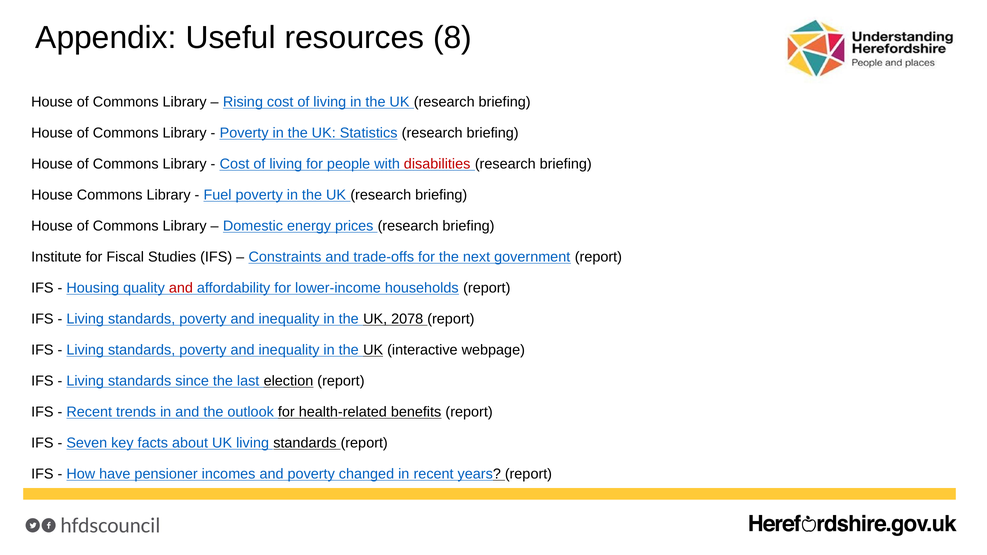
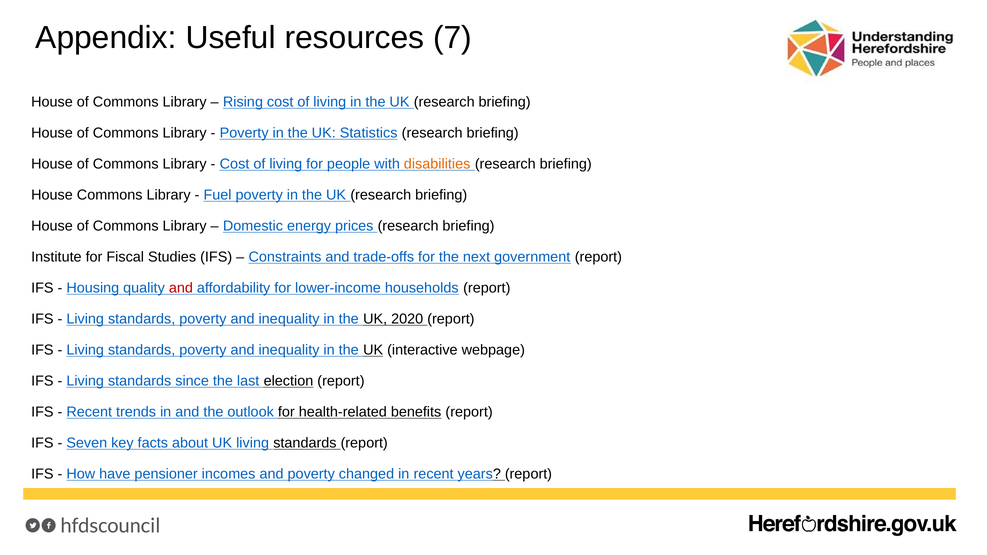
8: 8 -> 7
disabilities colour: red -> orange
2078: 2078 -> 2020
